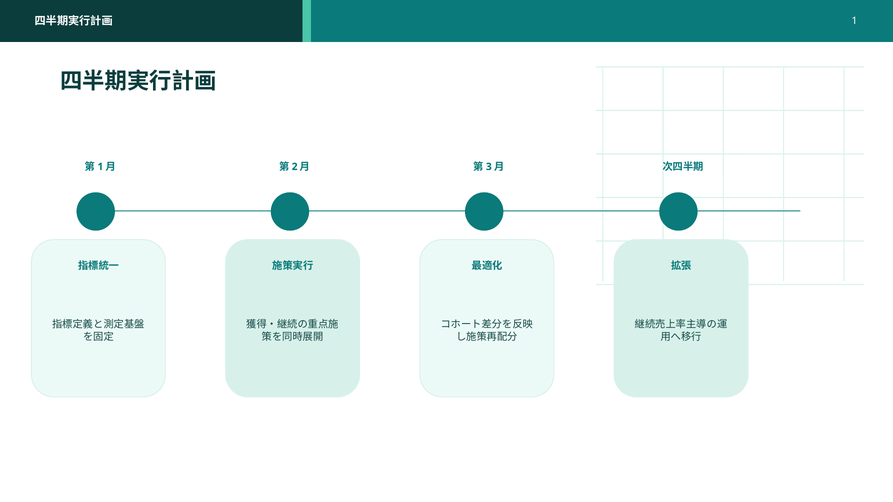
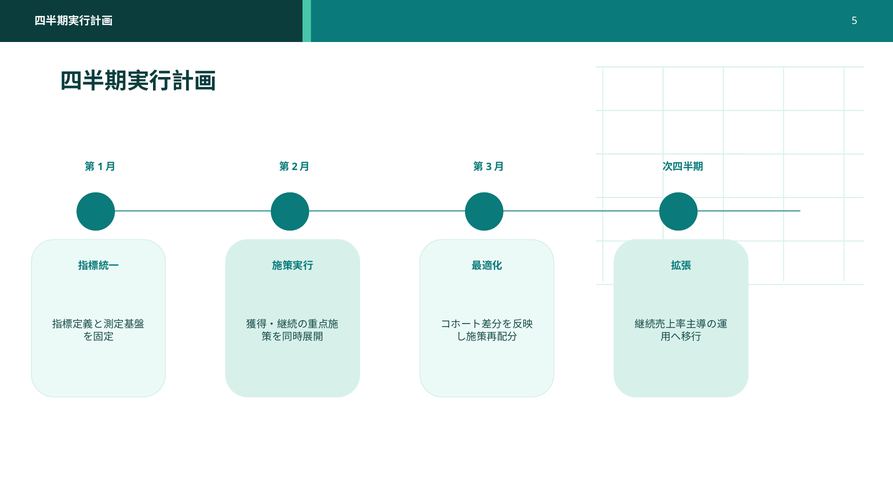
1 at (855, 21): 1 -> 5
